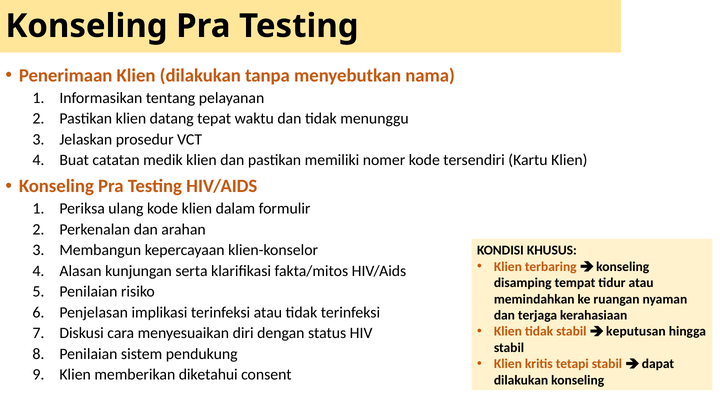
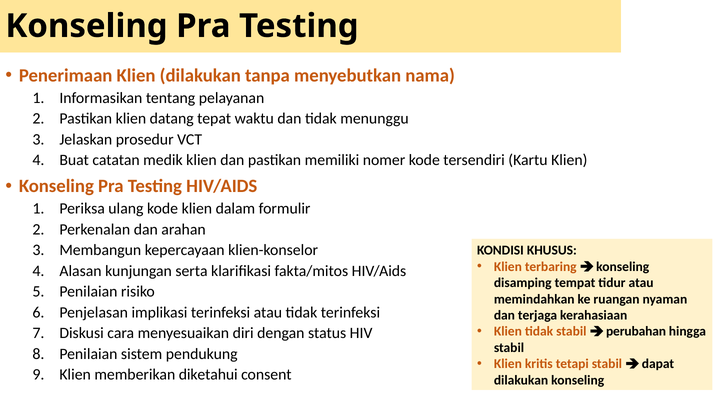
keputusan: keputusan -> perubahan
